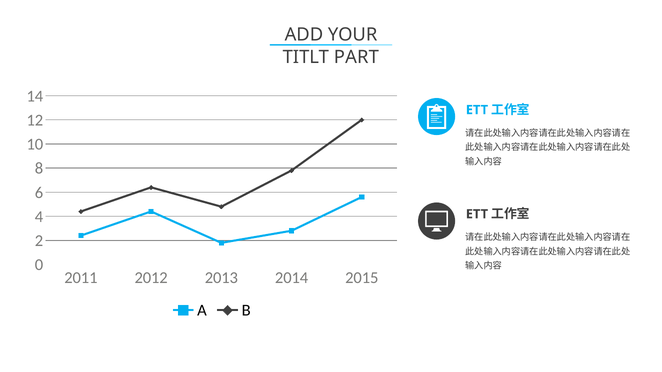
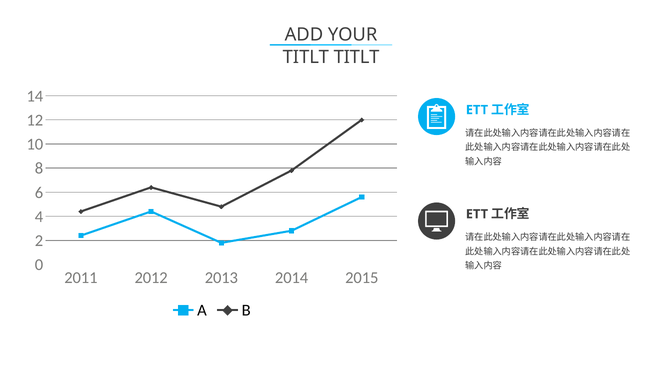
TITLT PART: PART -> TITLT
